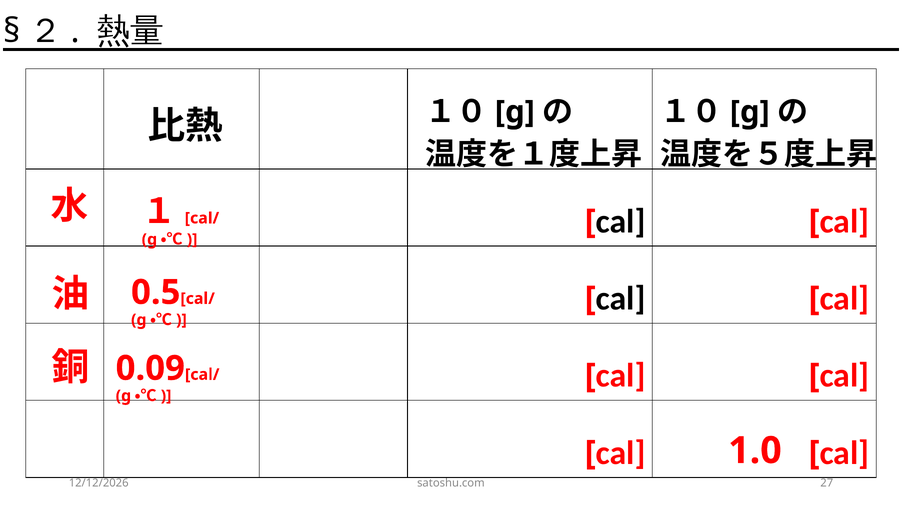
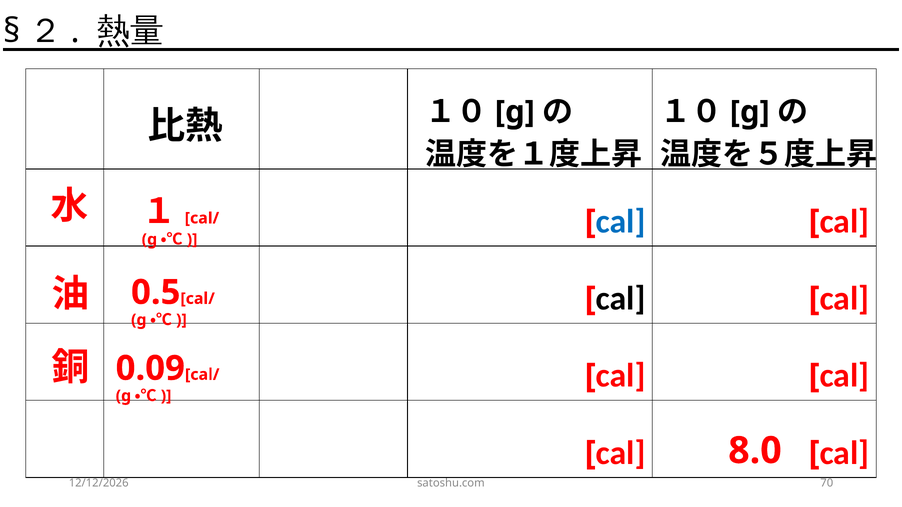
cal at (621, 222) colour: black -> blue
1.0: 1.0 -> 8.0
27: 27 -> 70
